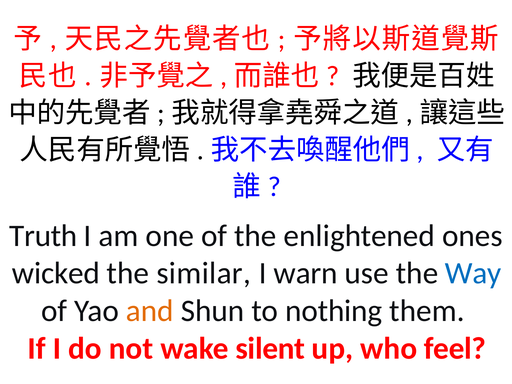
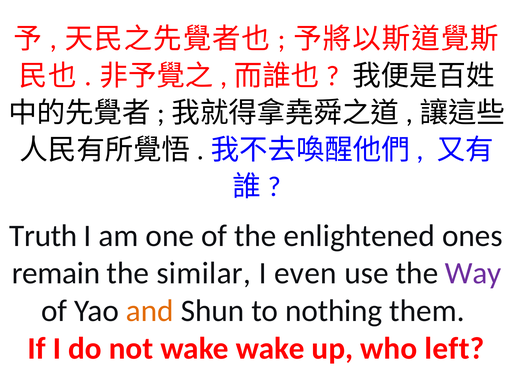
wicked: wicked -> remain
warn: warn -> even
Way colour: blue -> purple
wake silent: silent -> wake
feel: feel -> left
